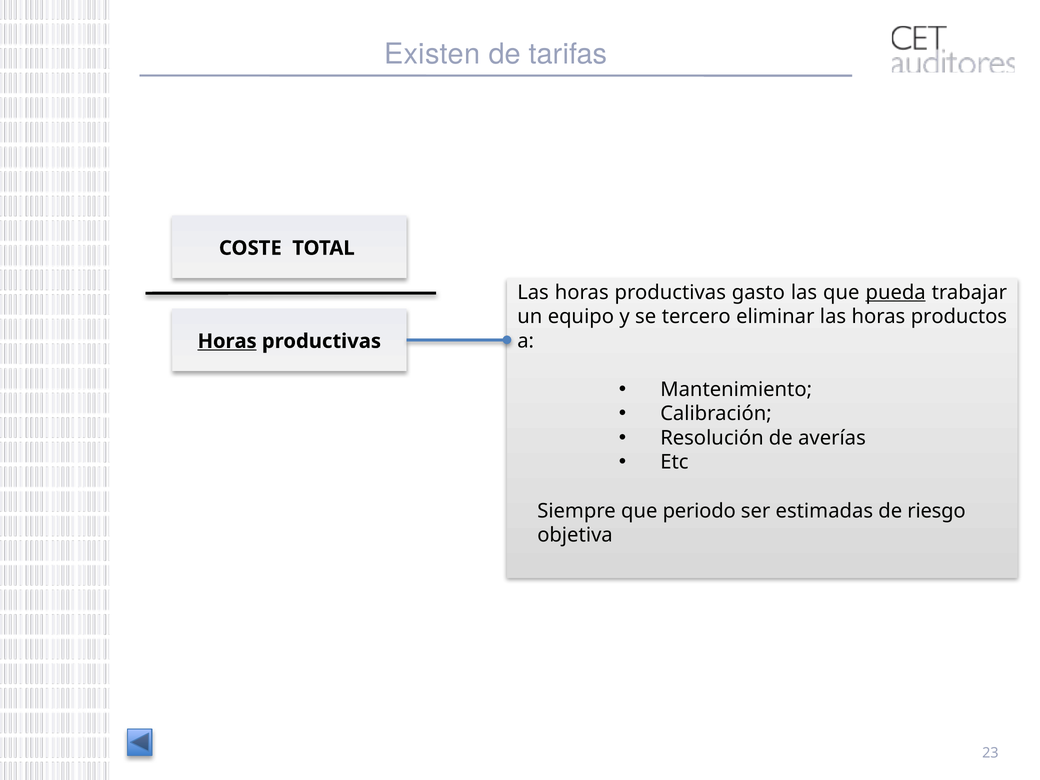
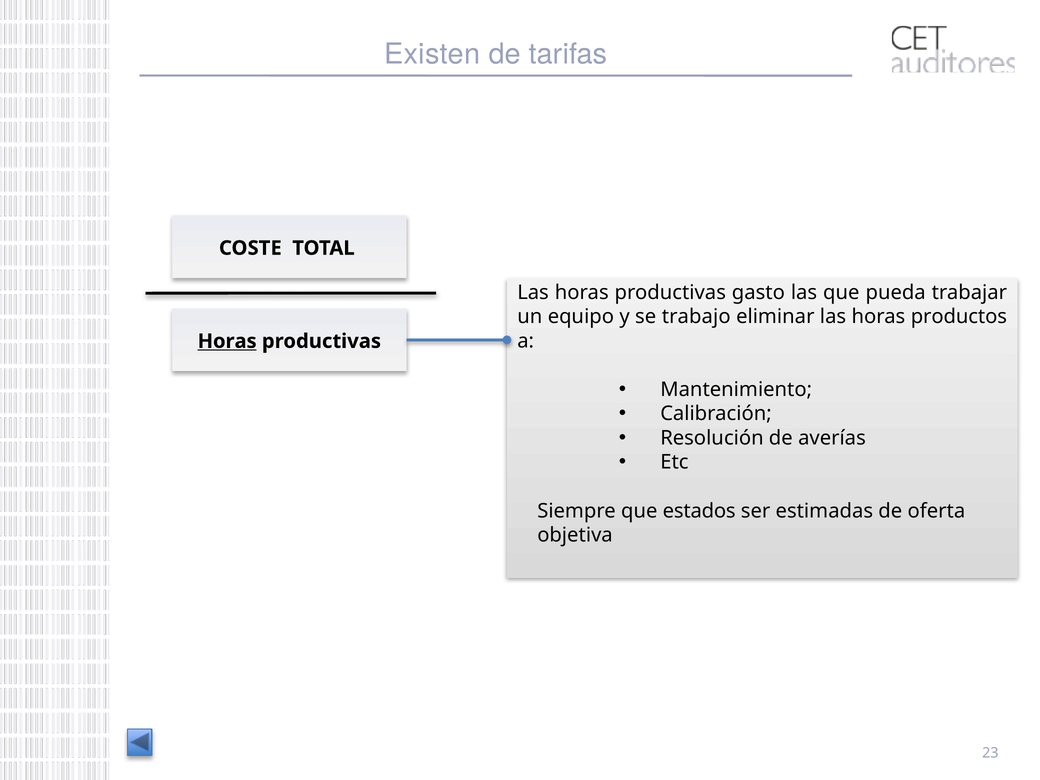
pueda underline: present -> none
tercero: tercero -> trabajo
periodo: periodo -> estados
riesgo: riesgo -> oferta
